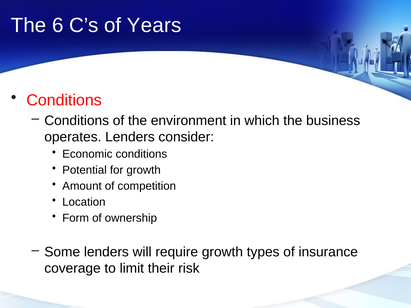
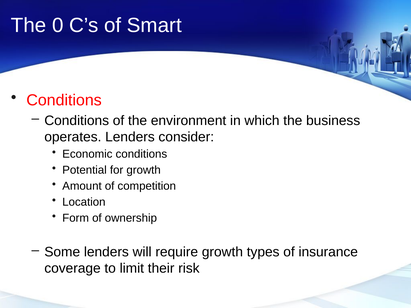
6: 6 -> 0
Years: Years -> Smart
